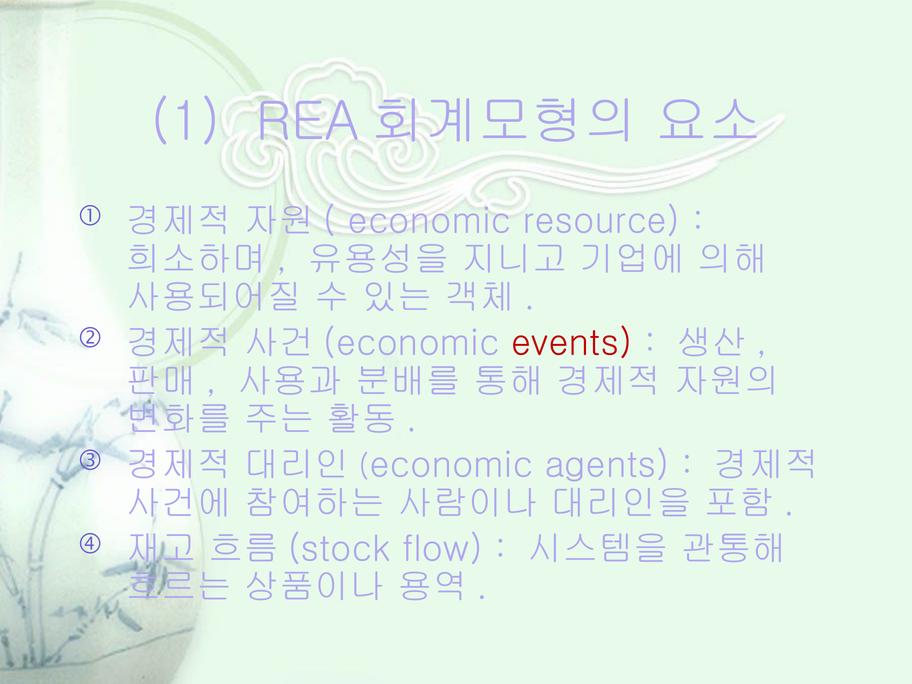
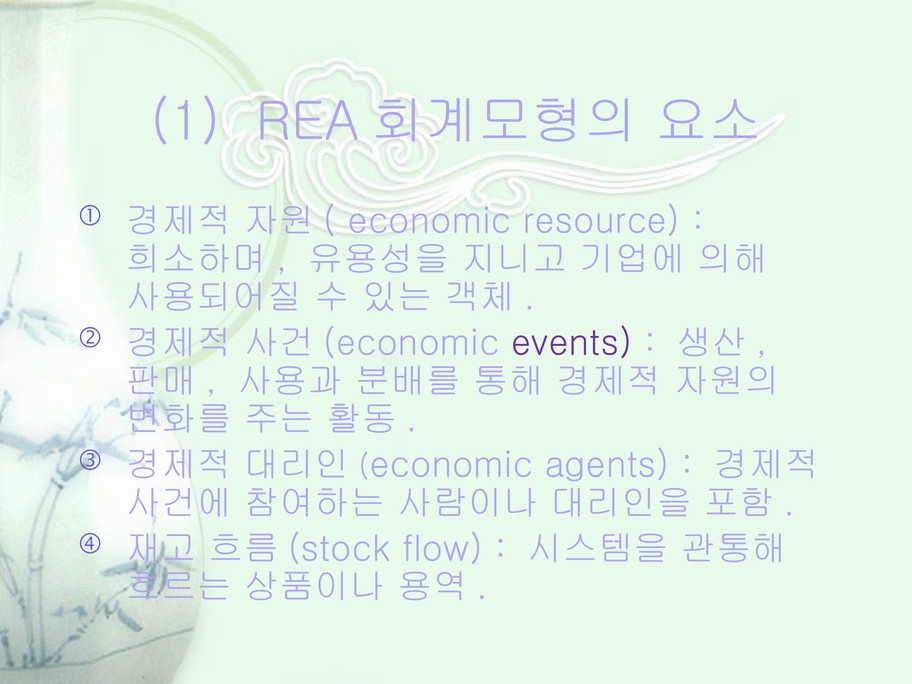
events colour: red -> purple
